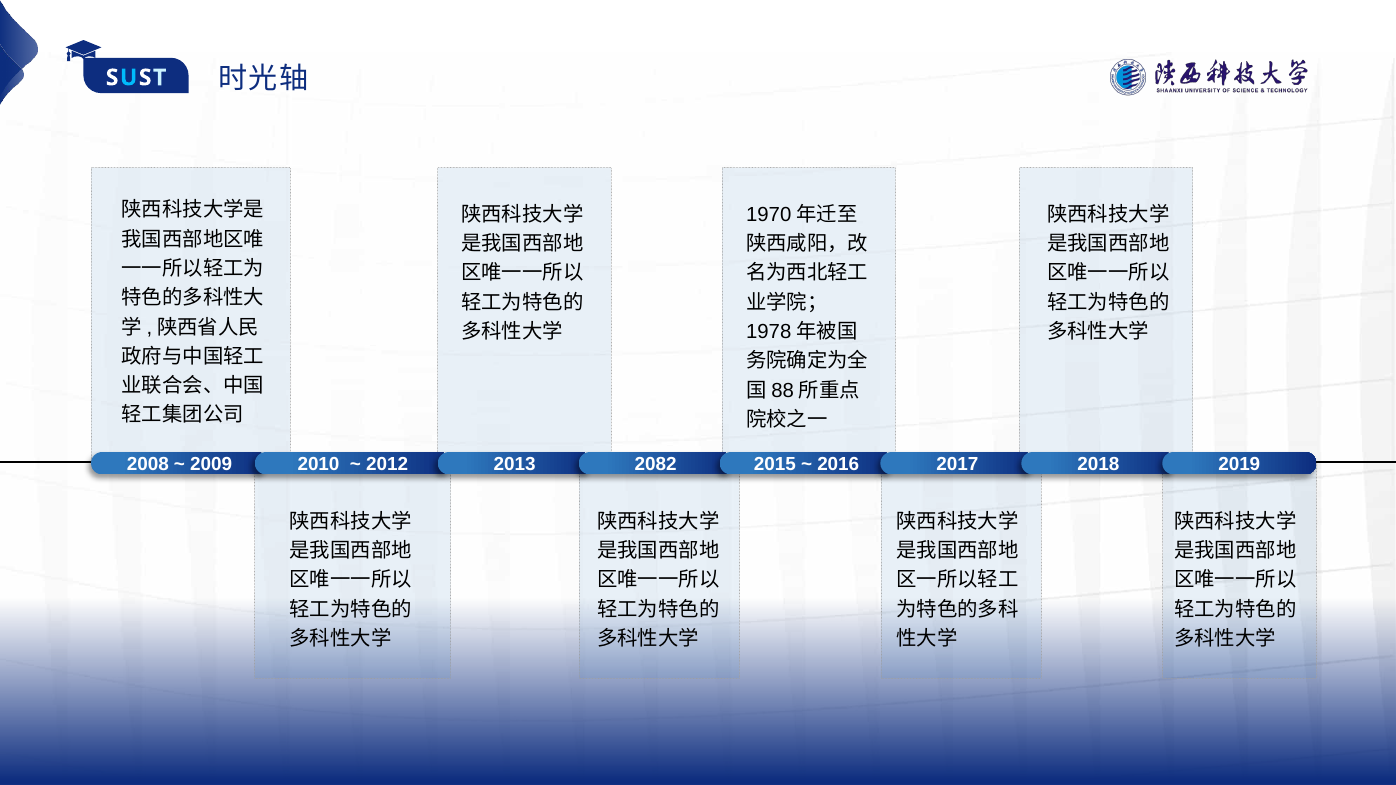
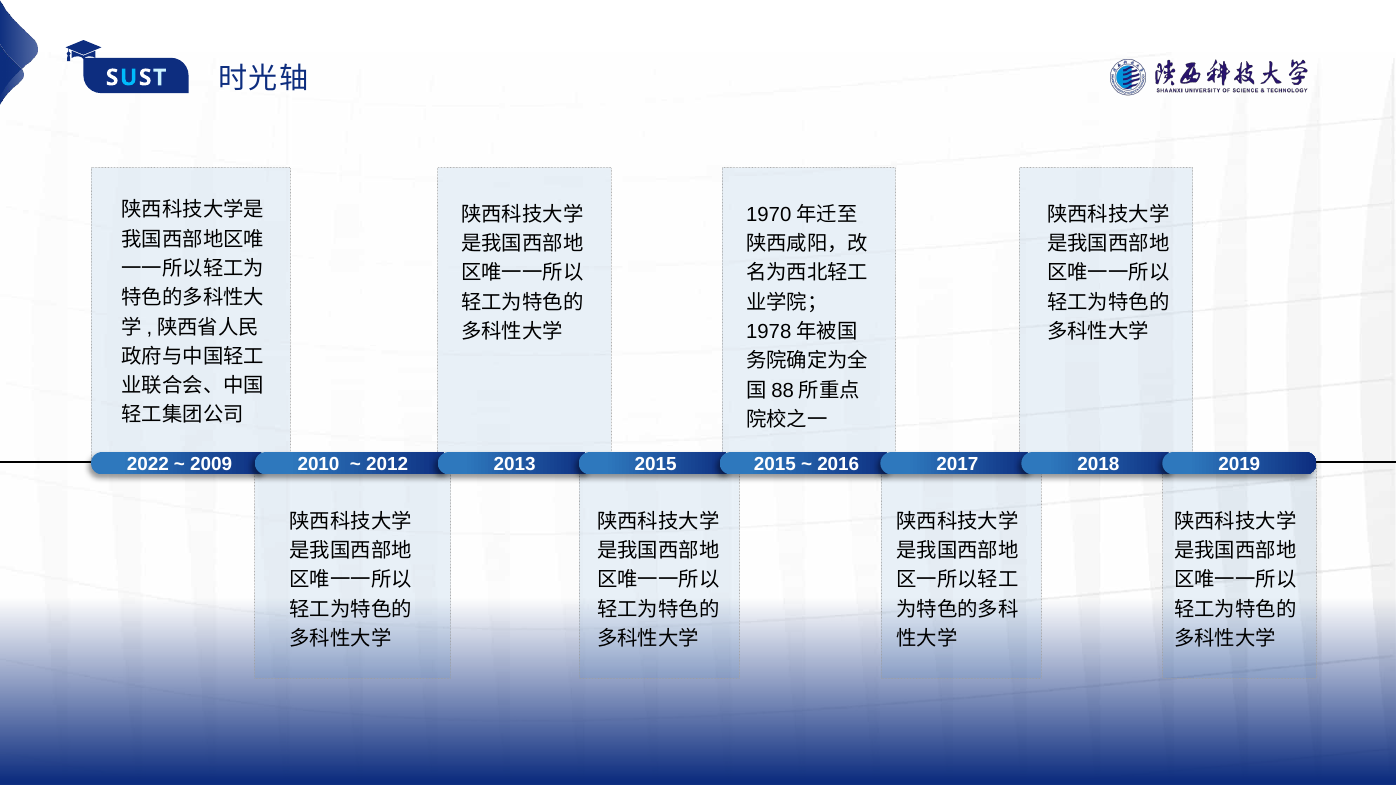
2008: 2008 -> 2022
2013 2082: 2082 -> 2015
